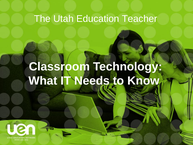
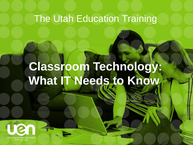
Teacher: Teacher -> Training
